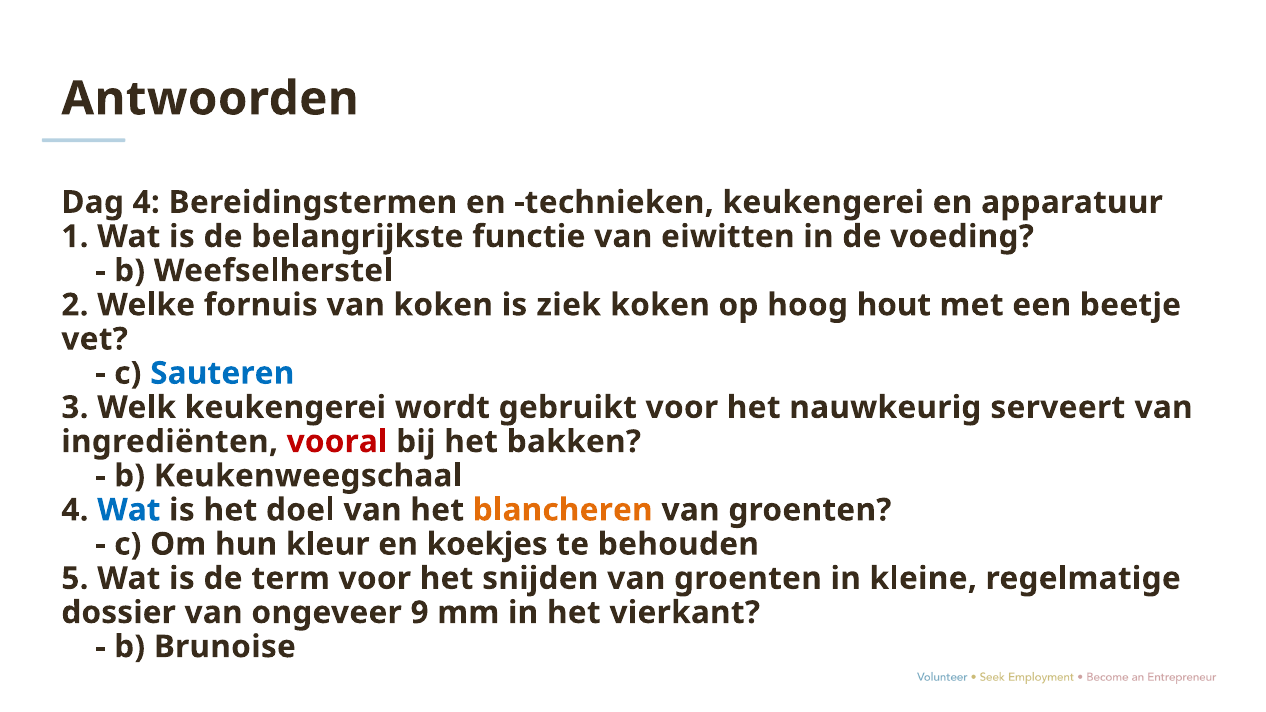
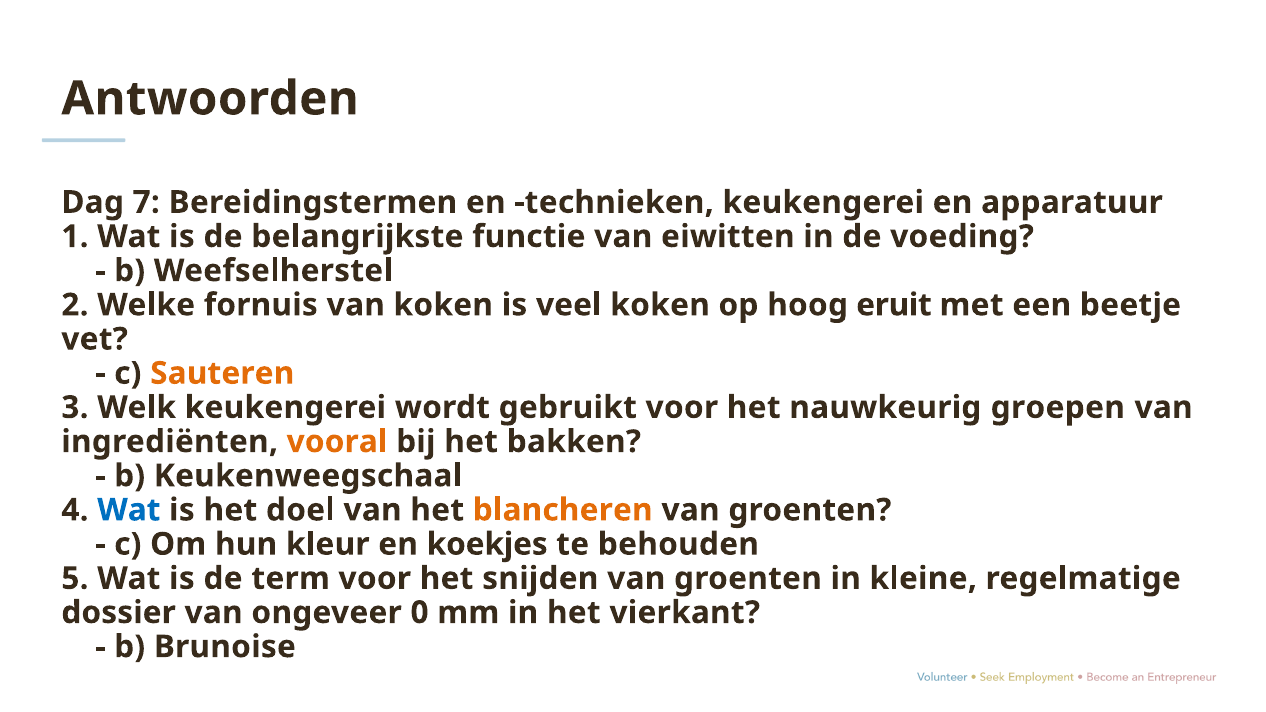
Dag 4: 4 -> 7
ziek: ziek -> veel
hout: hout -> eruit
Sauteren colour: blue -> orange
serveert: serveert -> groepen
vooral colour: red -> orange
9: 9 -> 0
